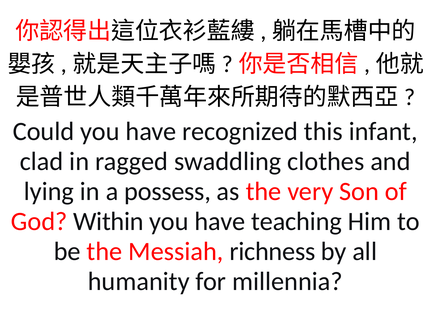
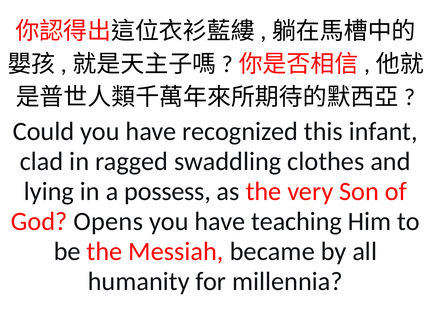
Within: Within -> Opens
richness: richness -> became
